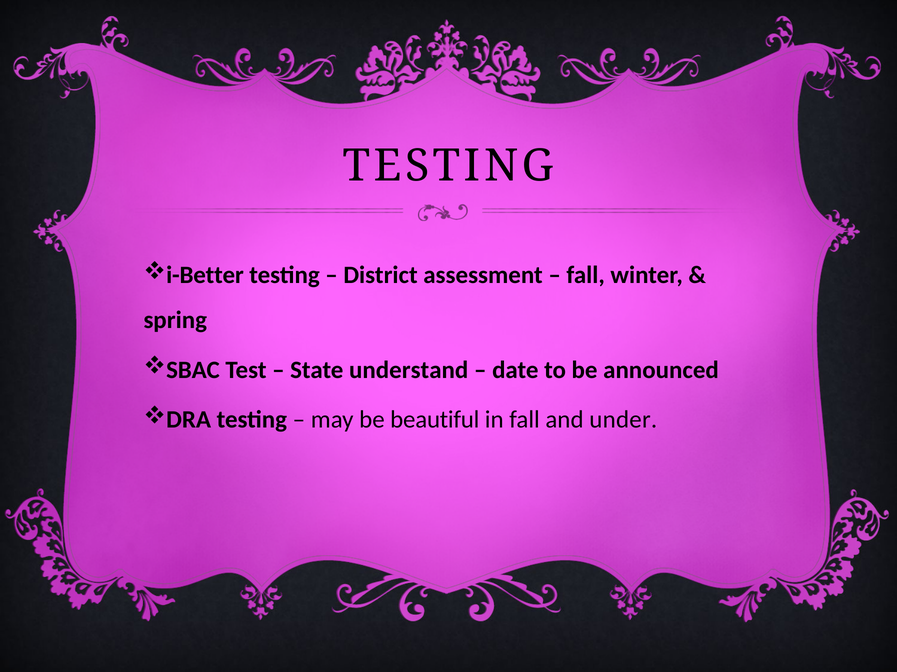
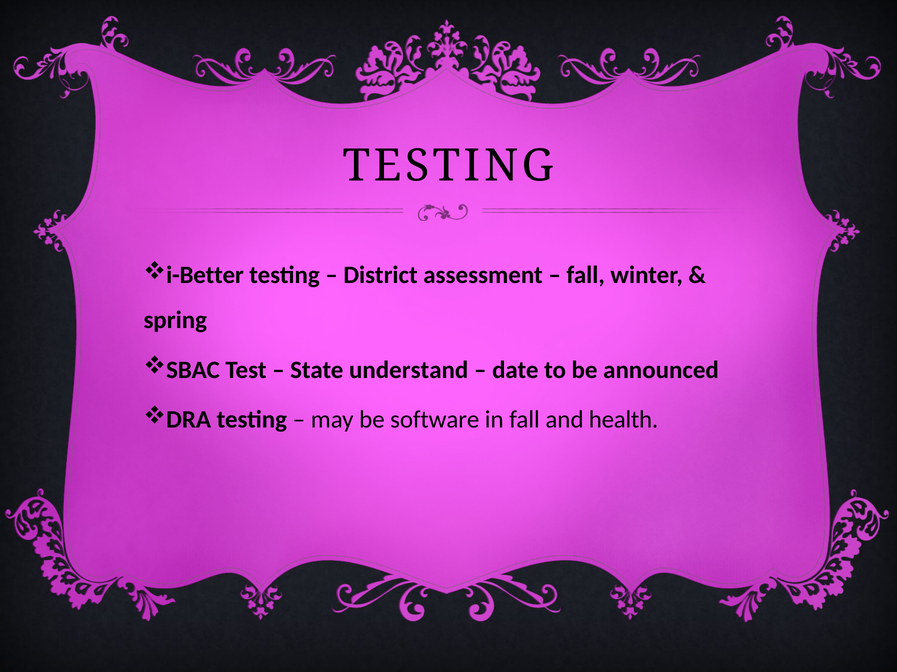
beautiful: beautiful -> software
under: under -> health
